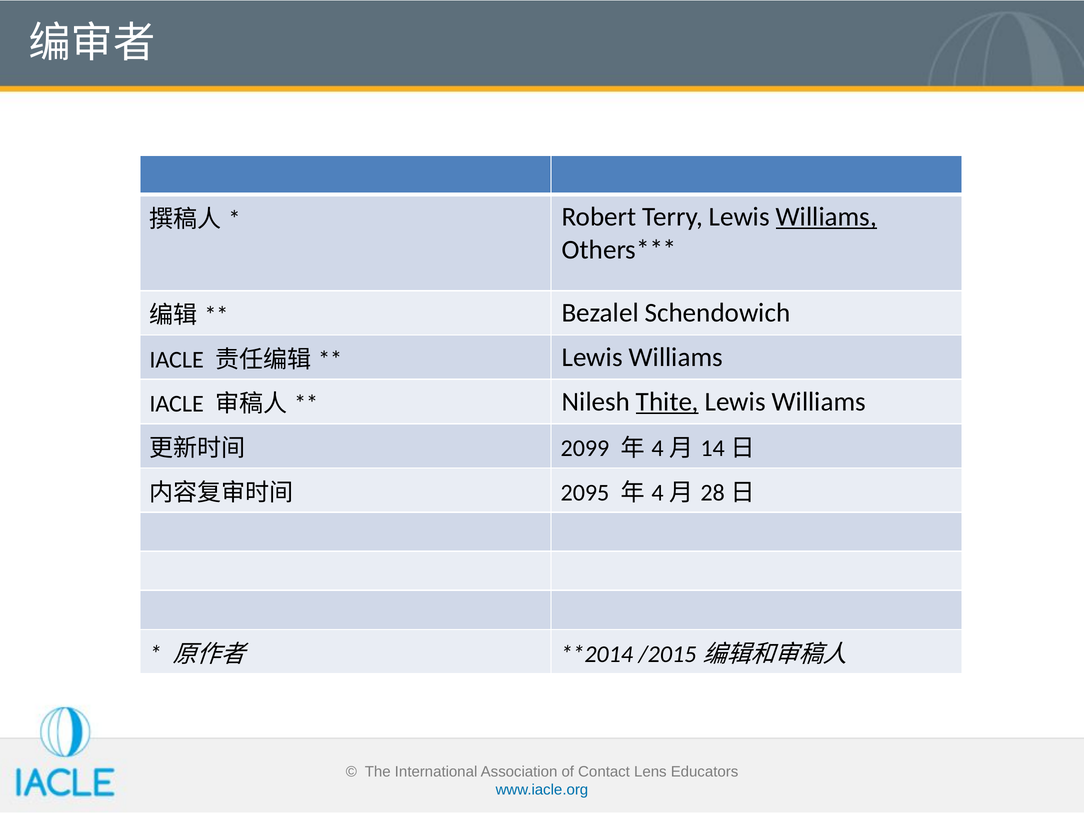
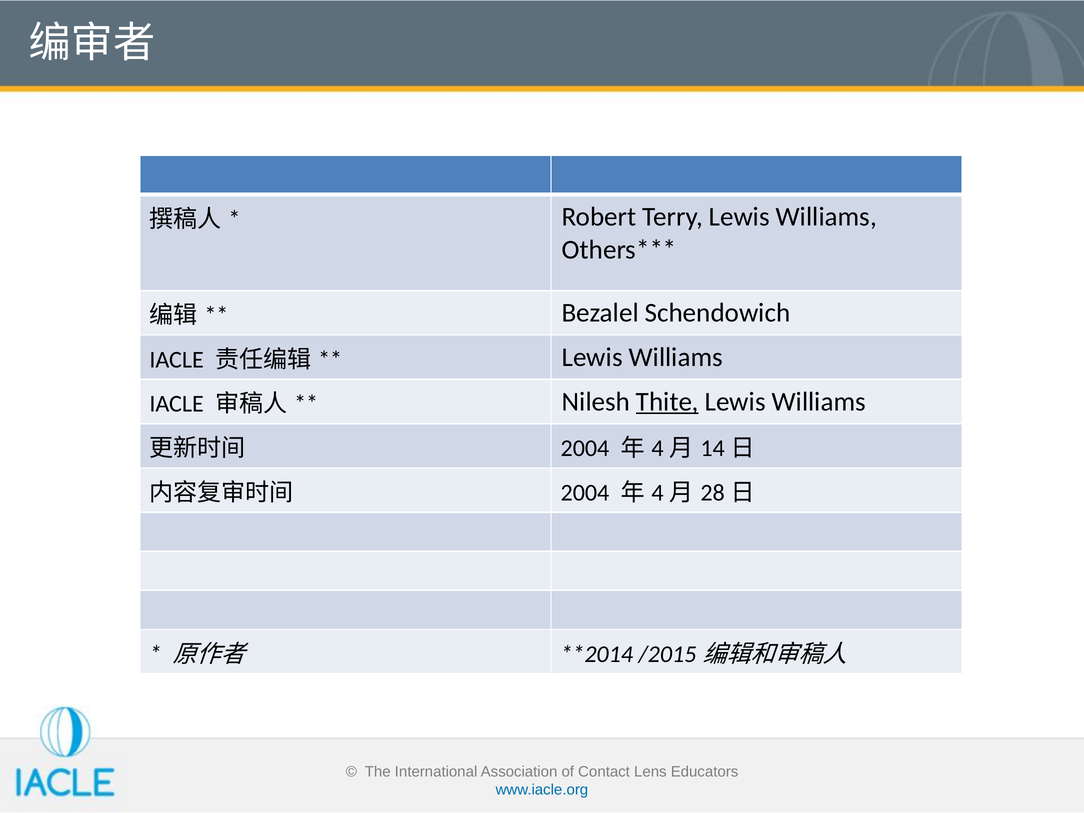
Williams at (826, 217) underline: present -> none
2099 at (585, 448): 2099 -> 2004
2095 at (585, 493): 2095 -> 2004
